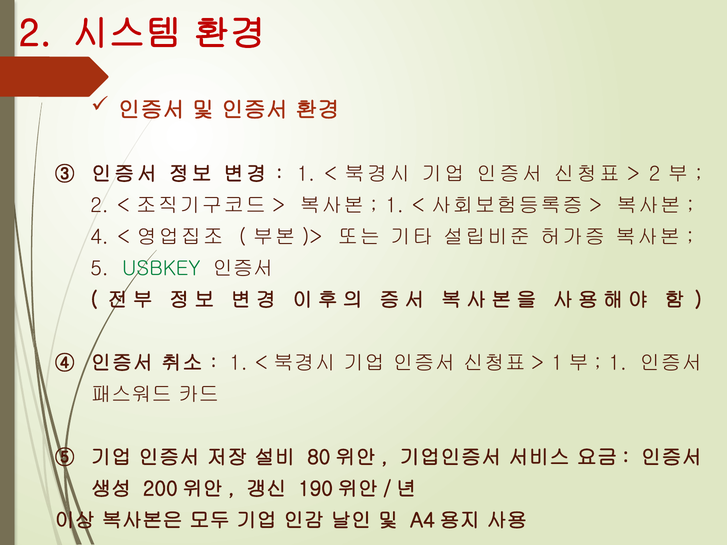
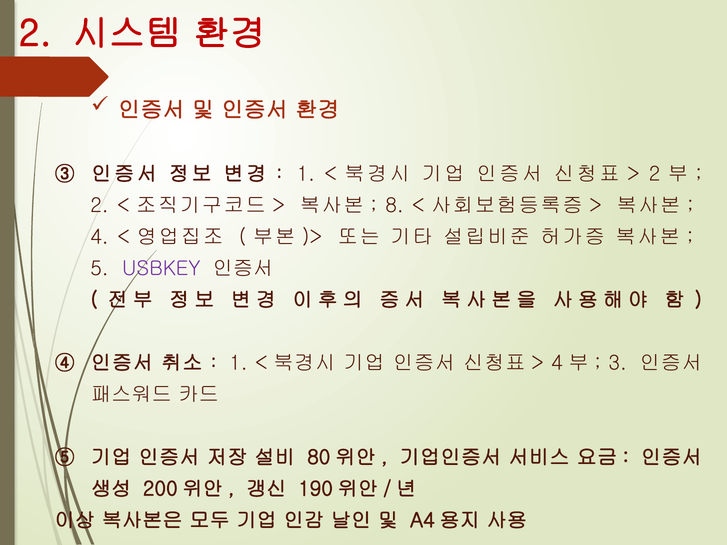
1 at (394, 205): 1 -> 8
USBKEY colour: green -> purple
1 at (557, 363): 1 -> 4
1 at (618, 363): 1 -> 3
